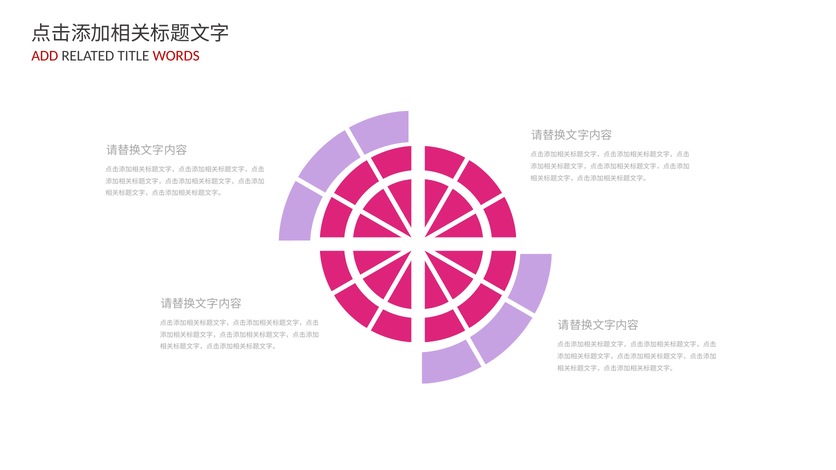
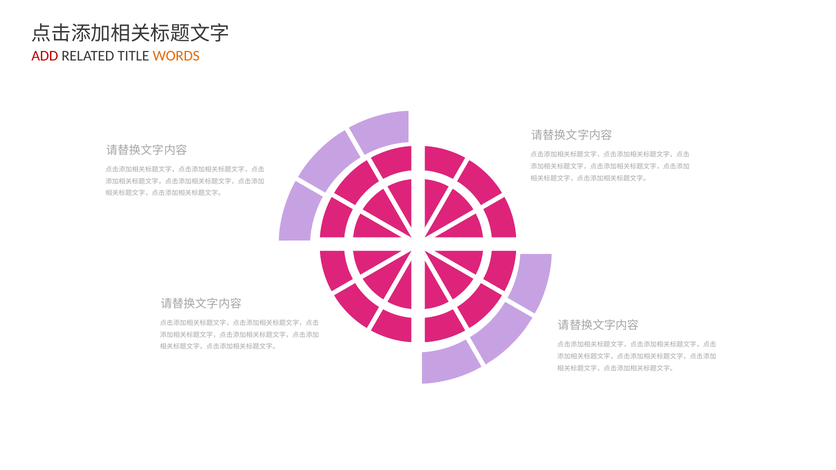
WORDS colour: red -> orange
